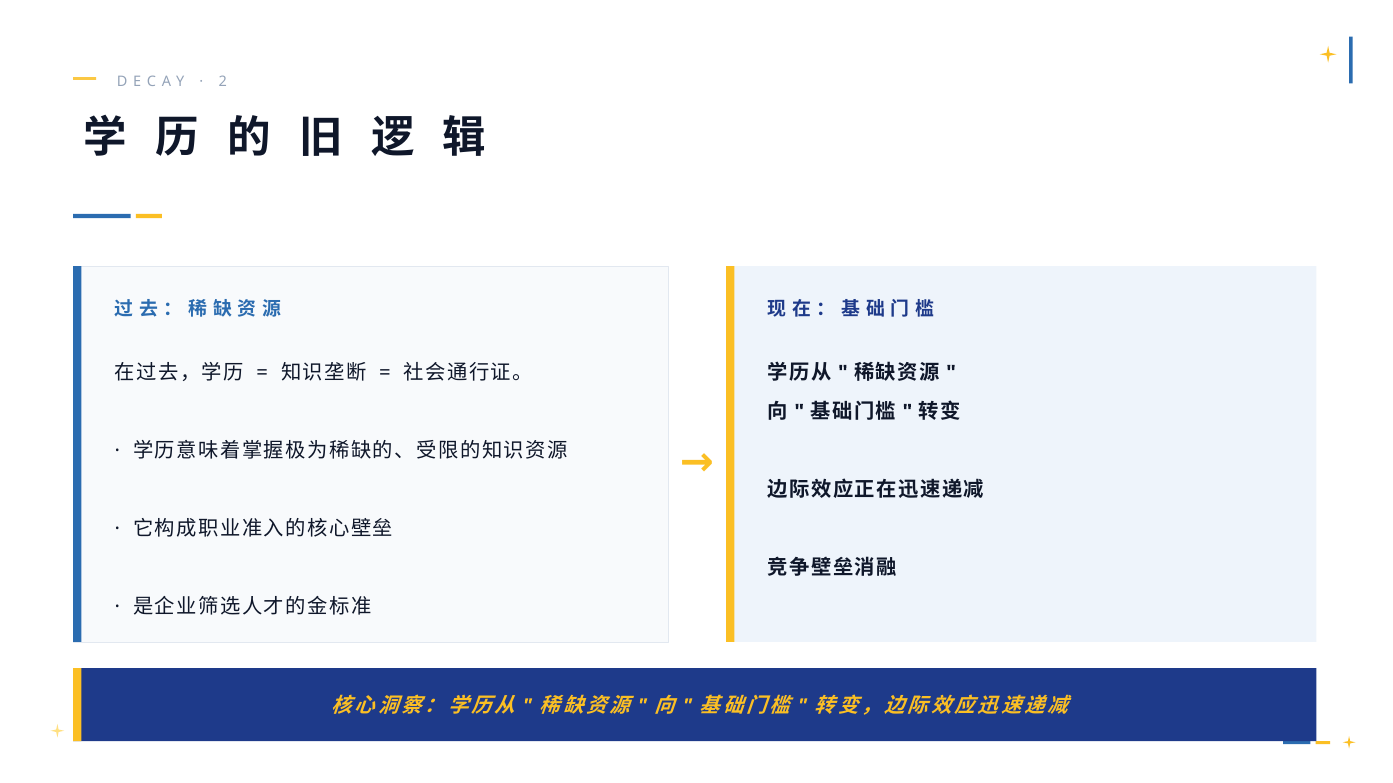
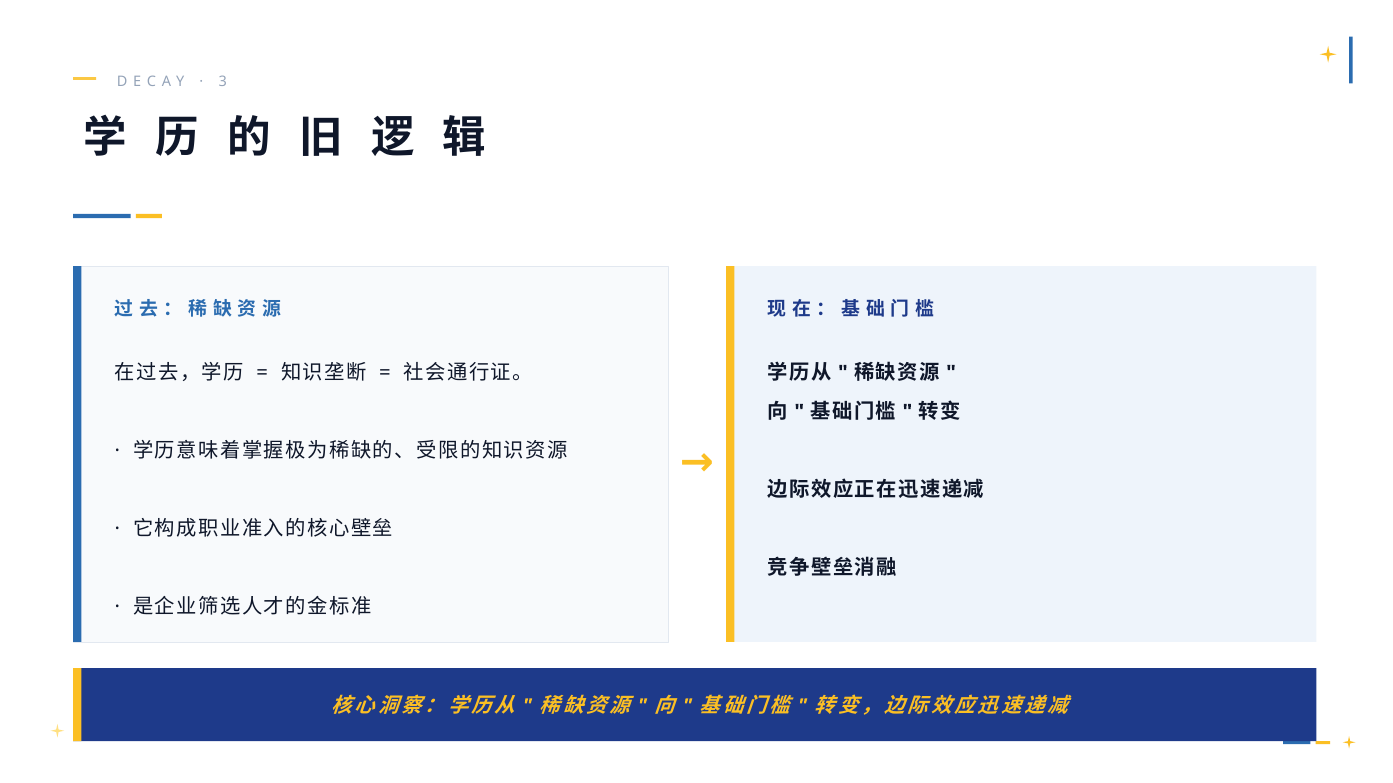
2: 2 -> 3
